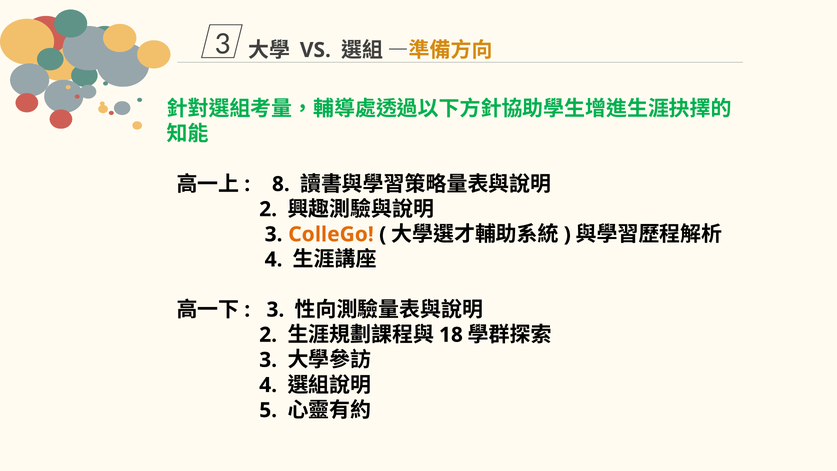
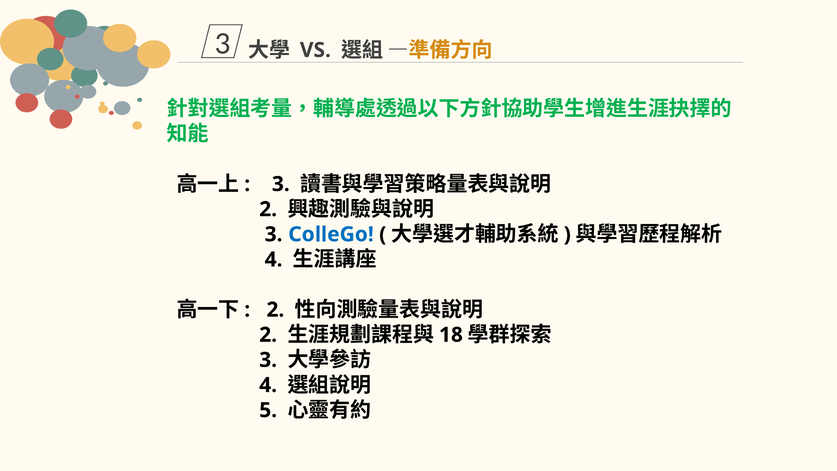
8 at (281, 184): 8 -> 3
ColleGo colour: orange -> blue
3 at (275, 310): 3 -> 2
